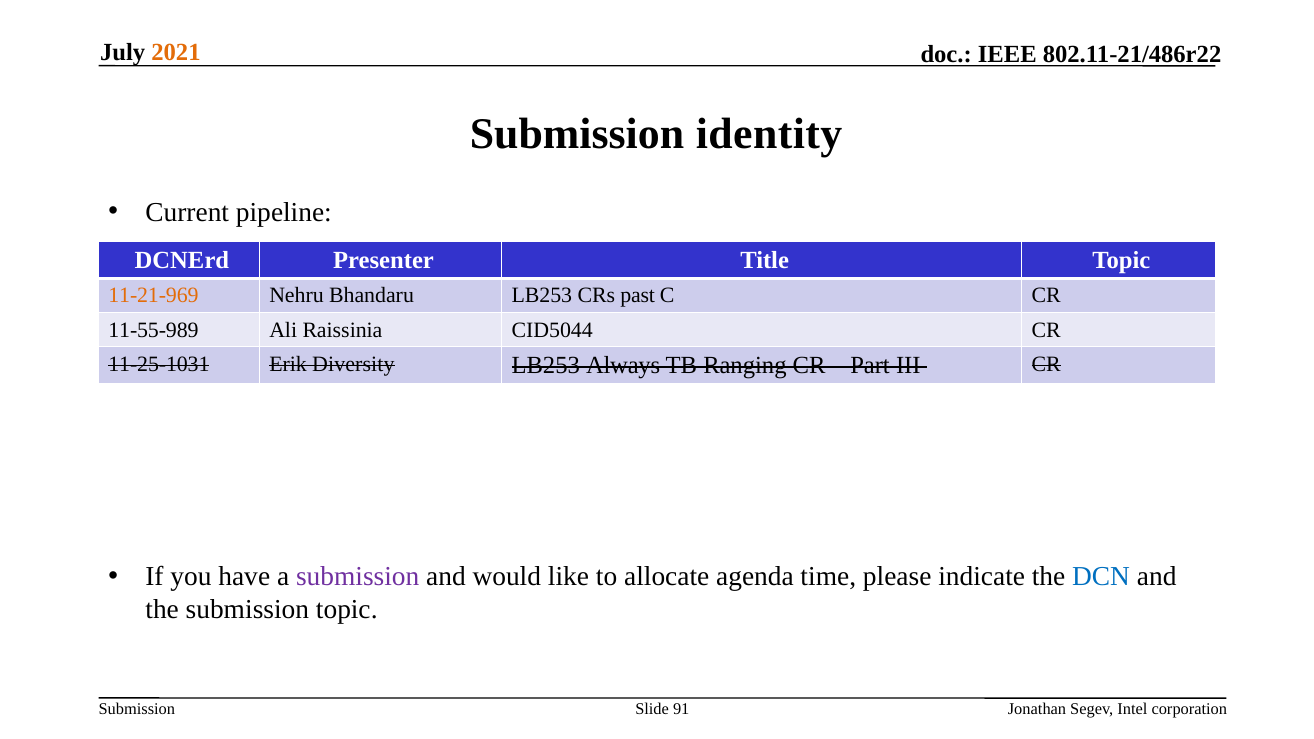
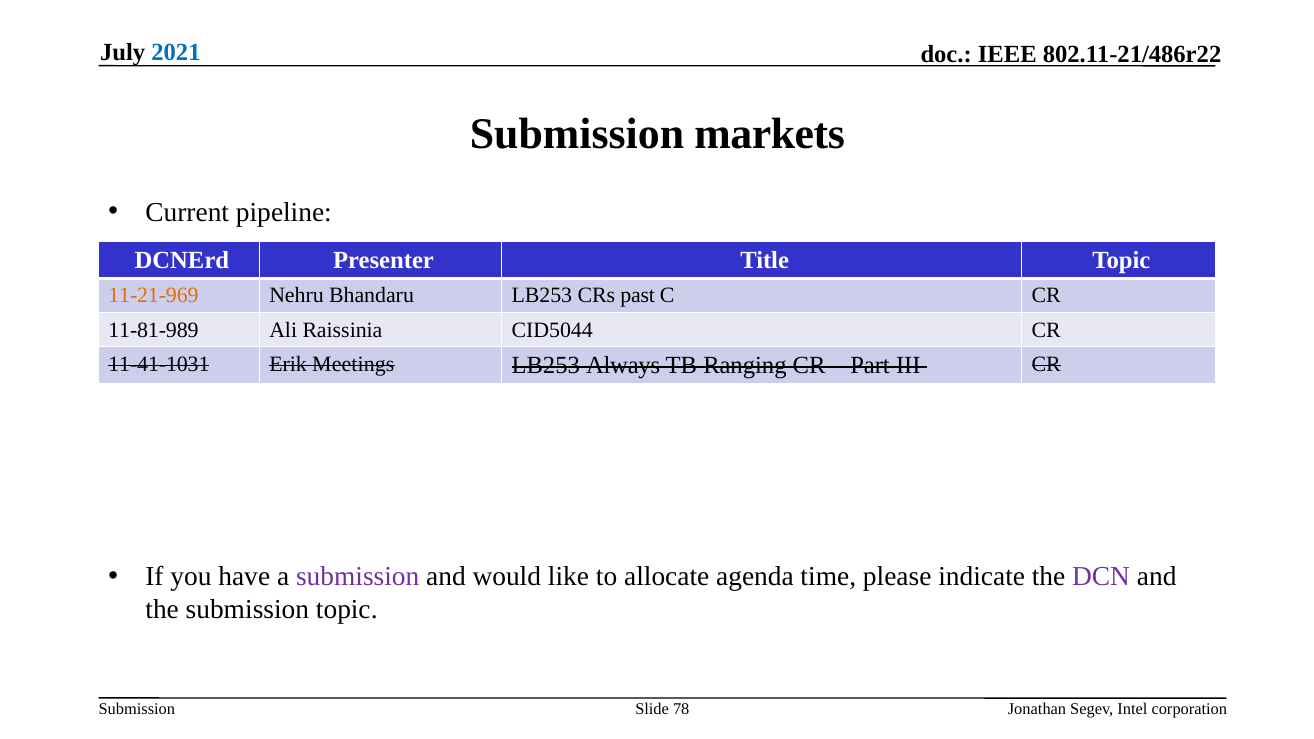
2021 colour: orange -> blue
identity: identity -> markets
11-55-989: 11-55-989 -> 11-81-989
11-25-1031: 11-25-1031 -> 11-41-1031
Diversity: Diversity -> Meetings
DCN colour: blue -> purple
91: 91 -> 78
